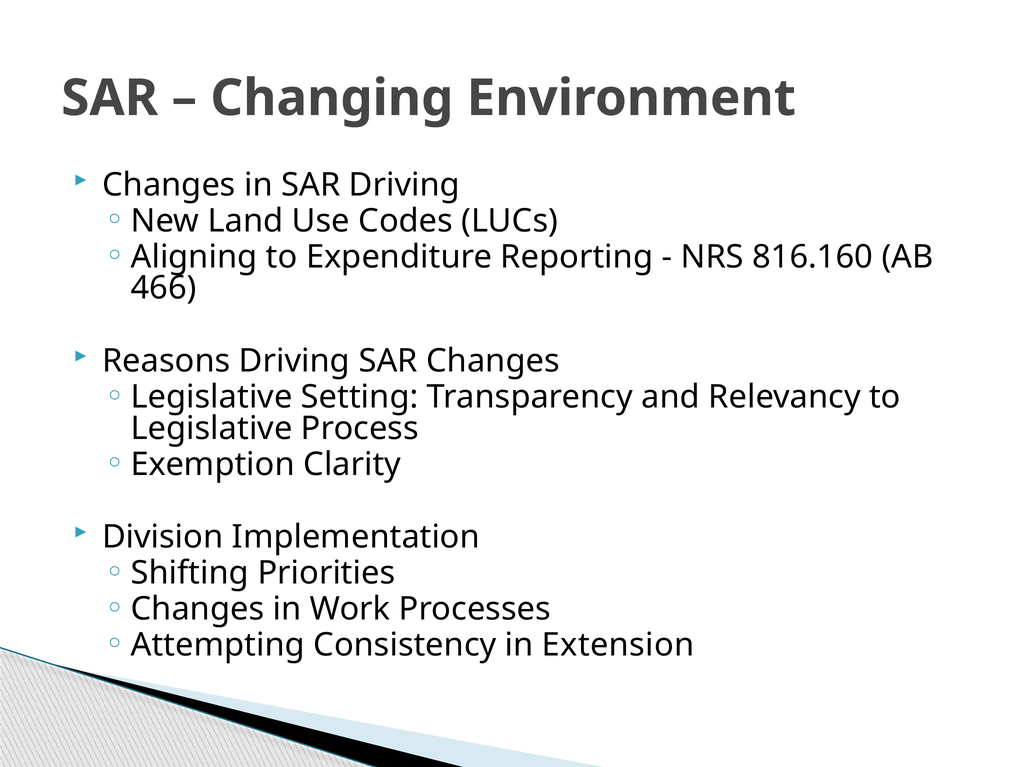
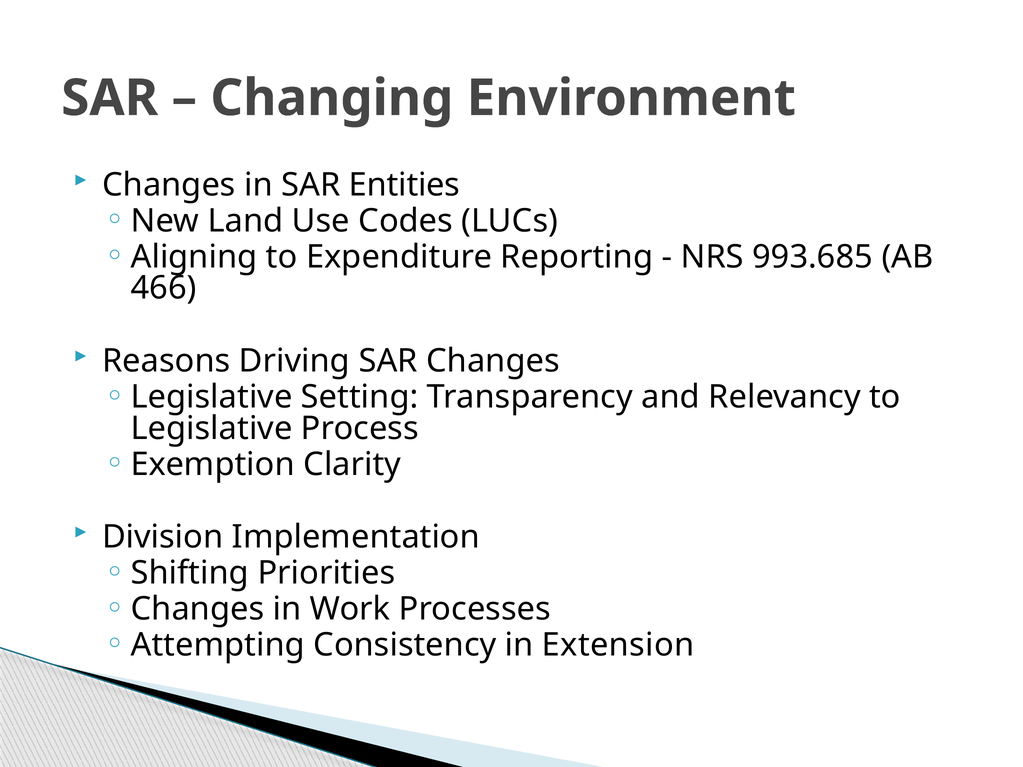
SAR Driving: Driving -> Entities
816.160: 816.160 -> 993.685
